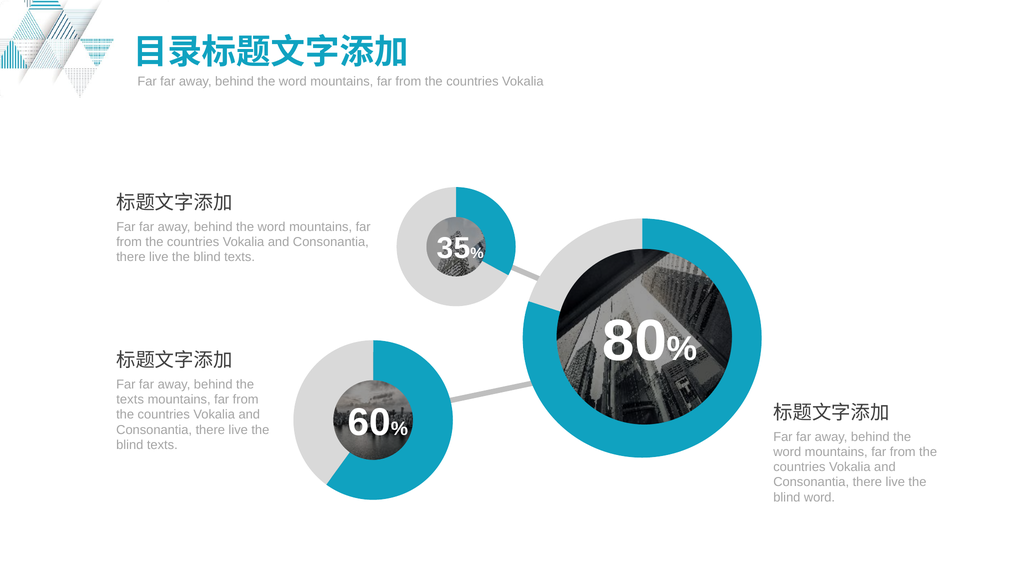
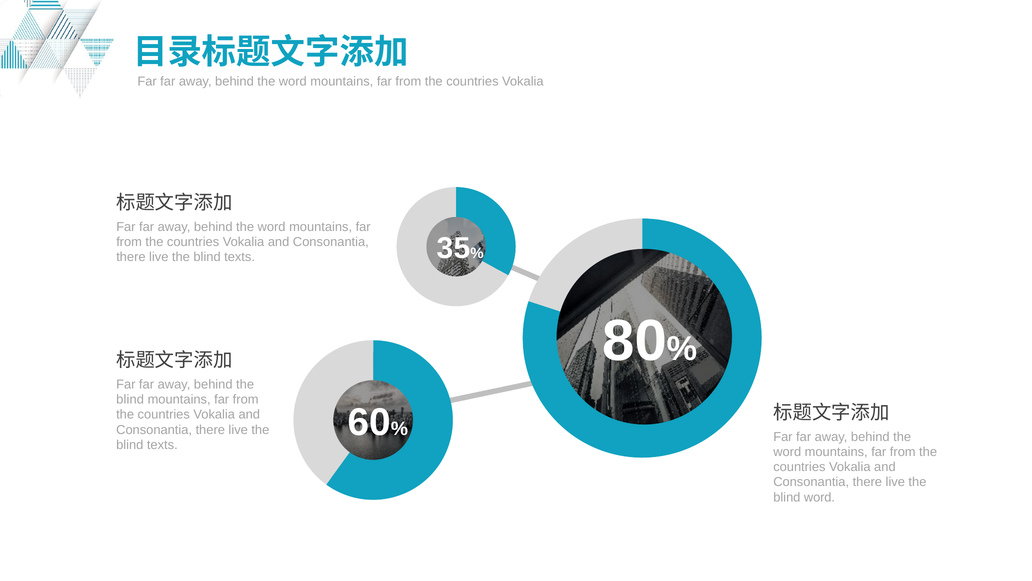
texts at (130, 399): texts -> blind
